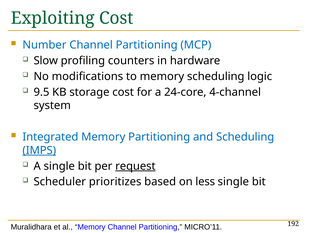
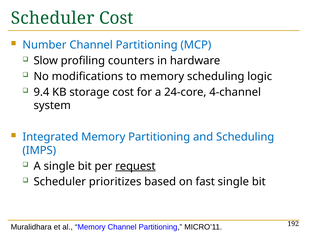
Exploiting at (53, 18): Exploiting -> Scheduler
9.5: 9.5 -> 9.4
IMPS underline: present -> none
less: less -> fast
